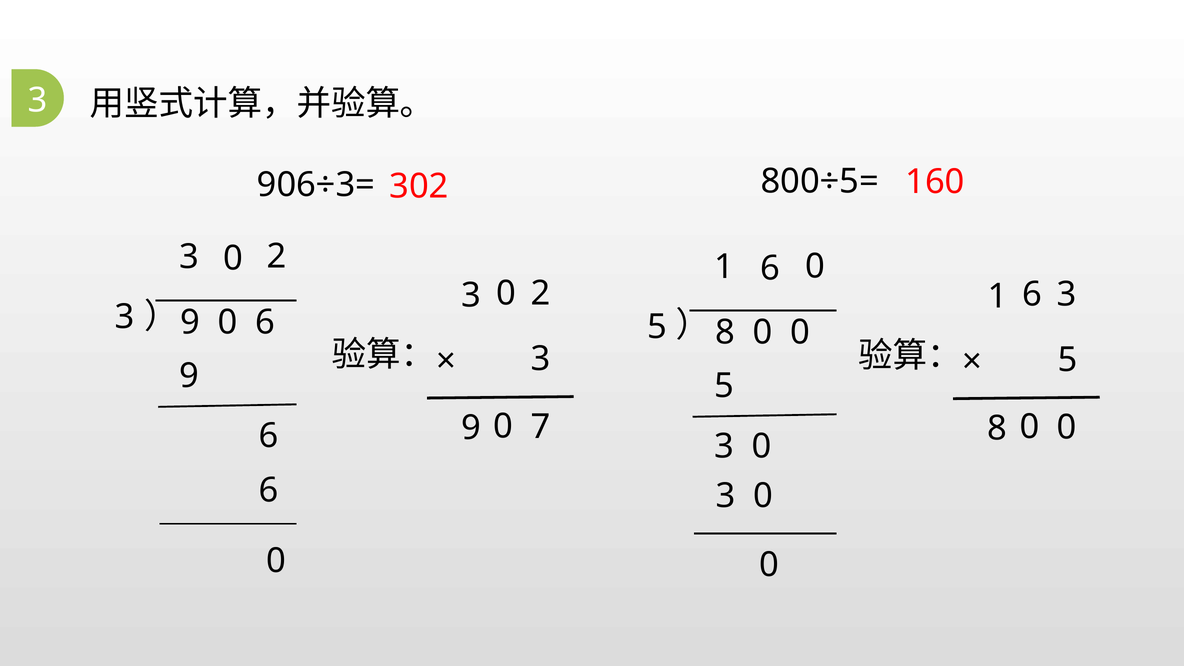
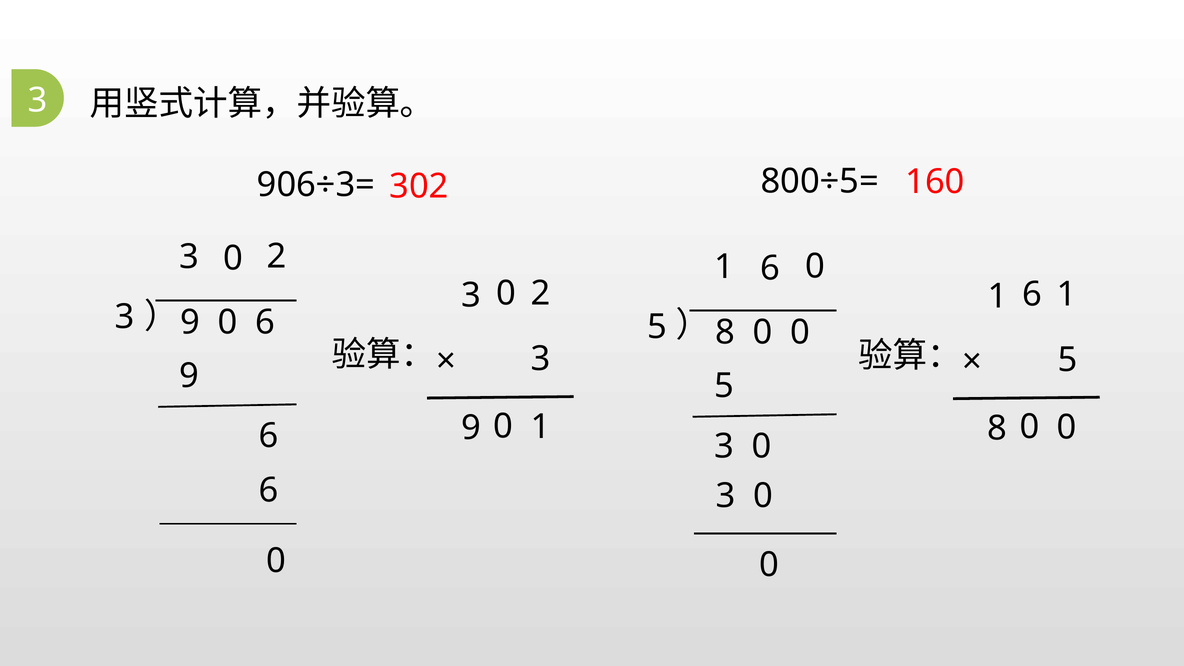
3 at (1067, 294): 3 -> 1
7 at (540, 427): 7 -> 1
